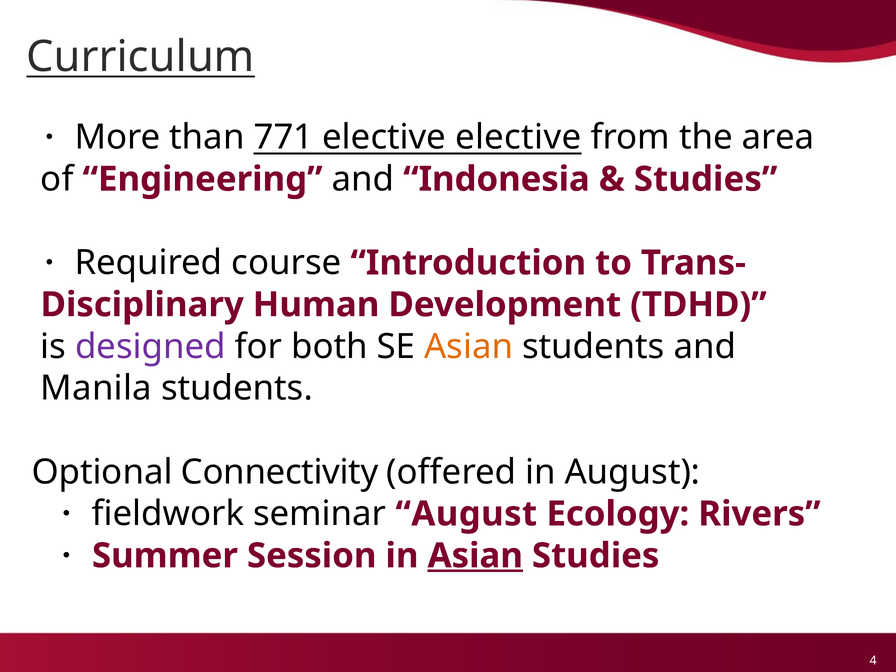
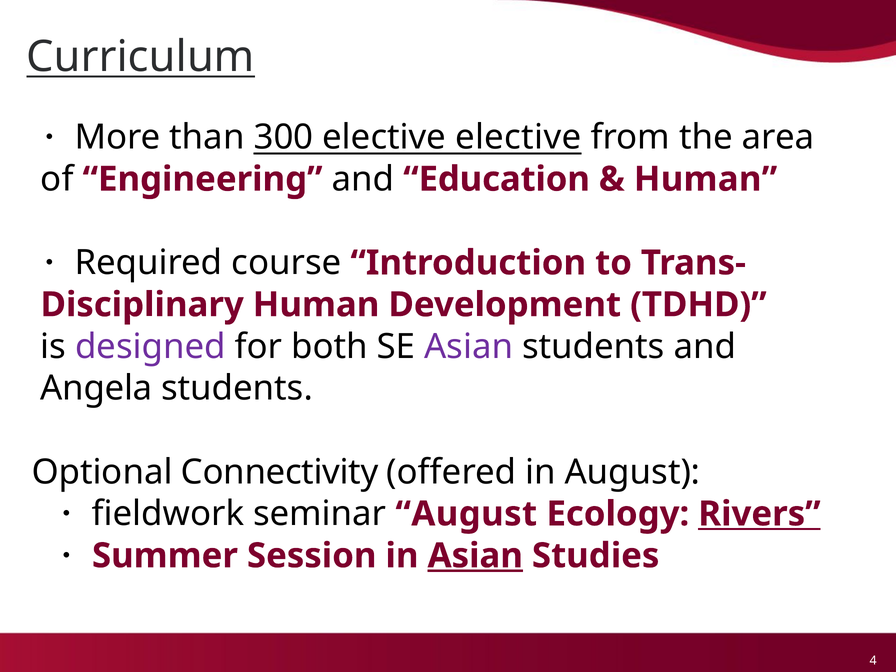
771: 771 -> 300
Indonesia: Indonesia -> Education
Studies at (706, 179): Studies -> Human
Asian at (469, 347) colour: orange -> purple
Manila: Manila -> Angela
Rivers underline: none -> present
